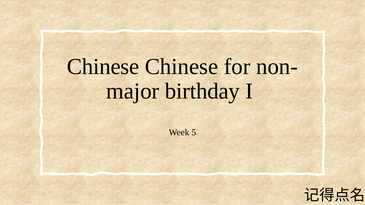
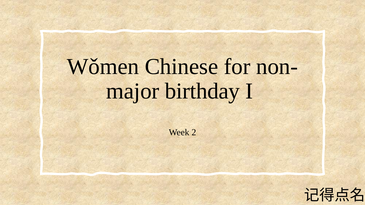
Chinese at (103, 67): Chinese -> Wǒmen
5: 5 -> 2
